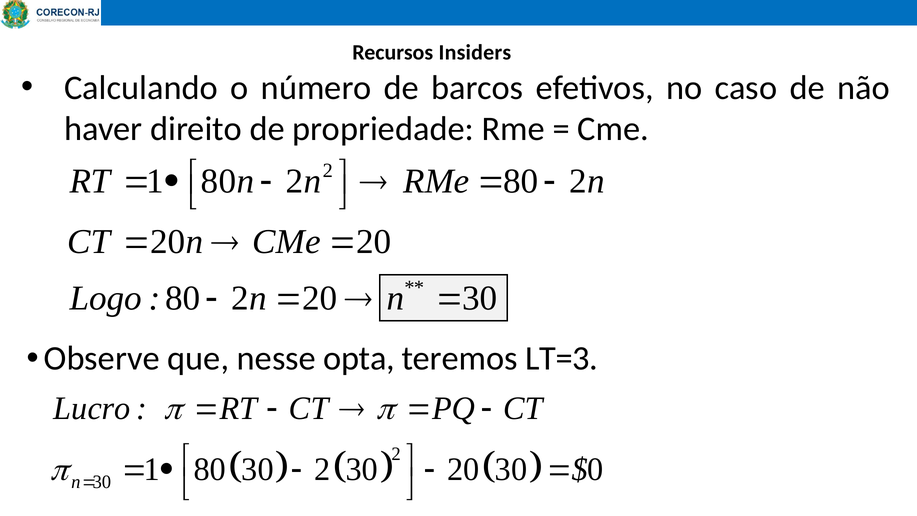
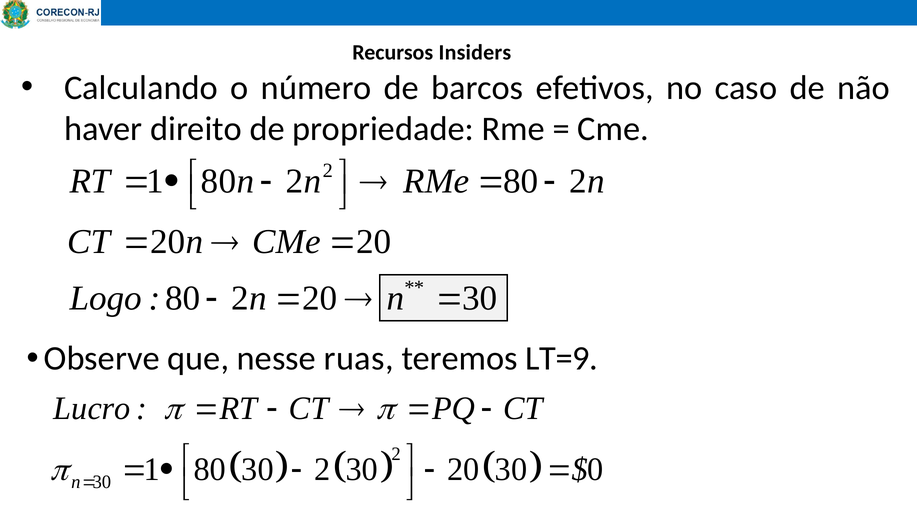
opta: opta -> ruas
LT=3: LT=3 -> LT=9
